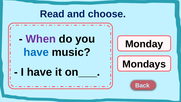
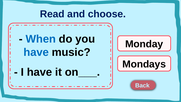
When colour: purple -> blue
